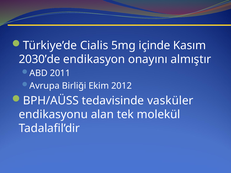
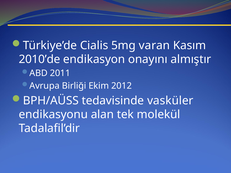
içinde: içinde -> varan
2030’de: 2030’de -> 2010’de
